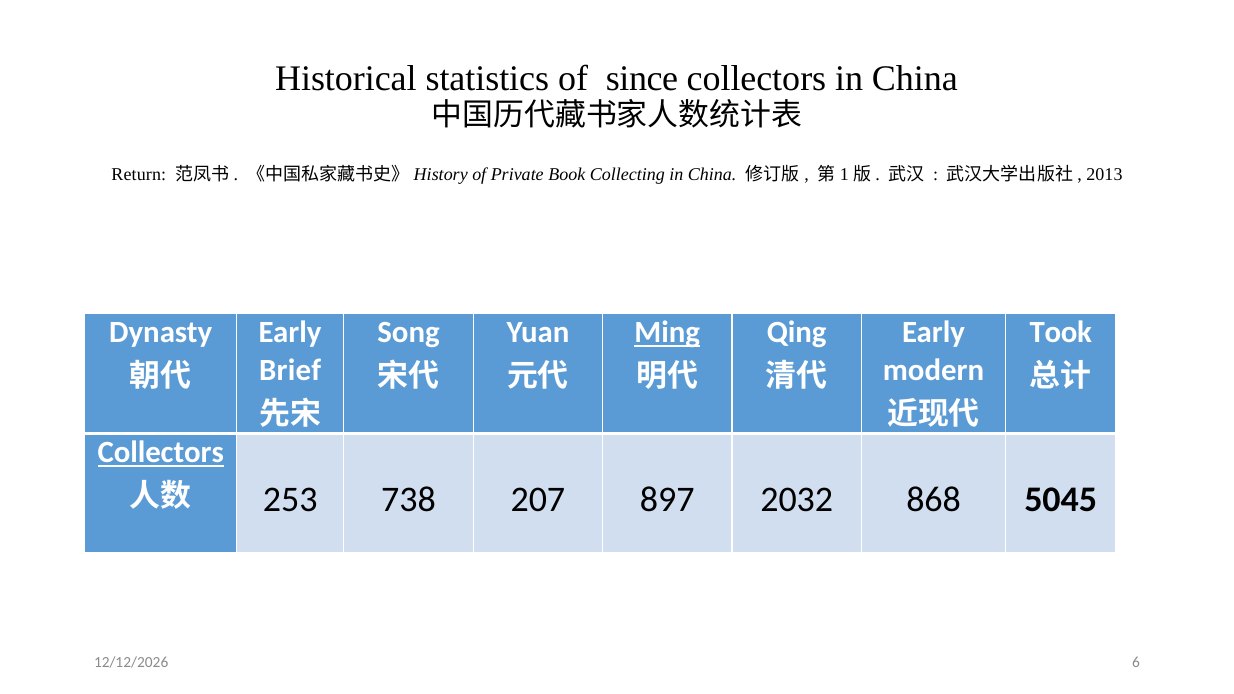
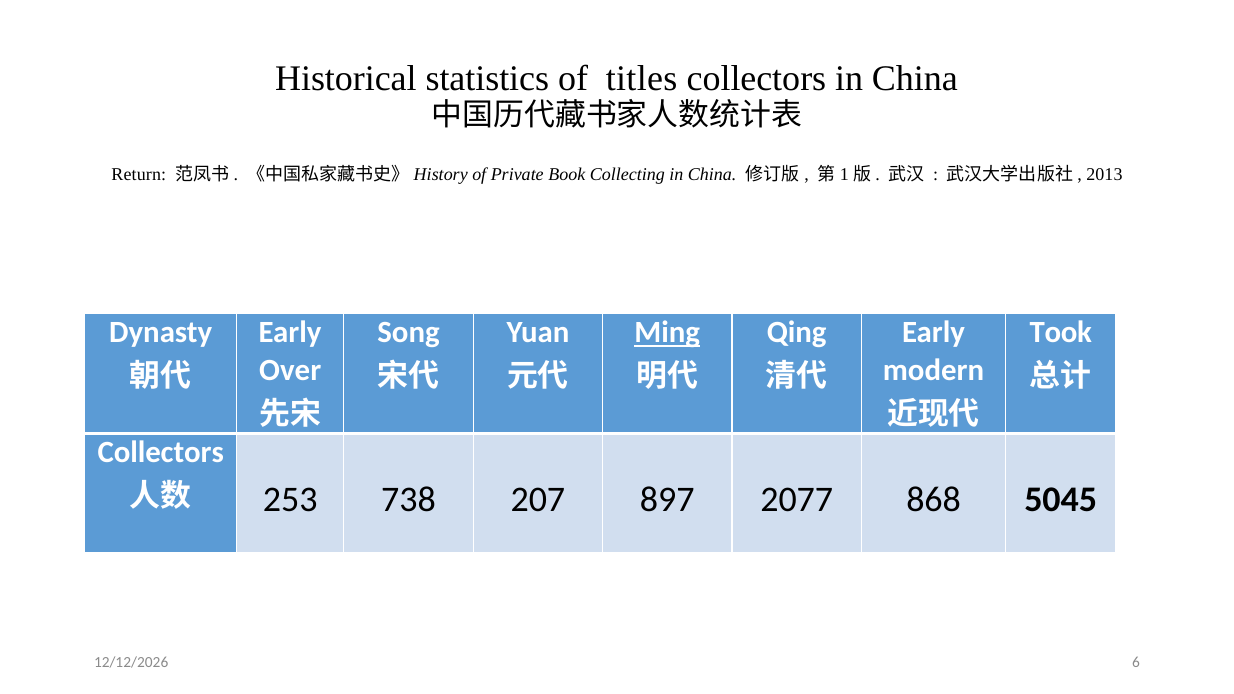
since: since -> titles
Brief: Brief -> Over
Collectors at (161, 453) underline: present -> none
2032: 2032 -> 2077
